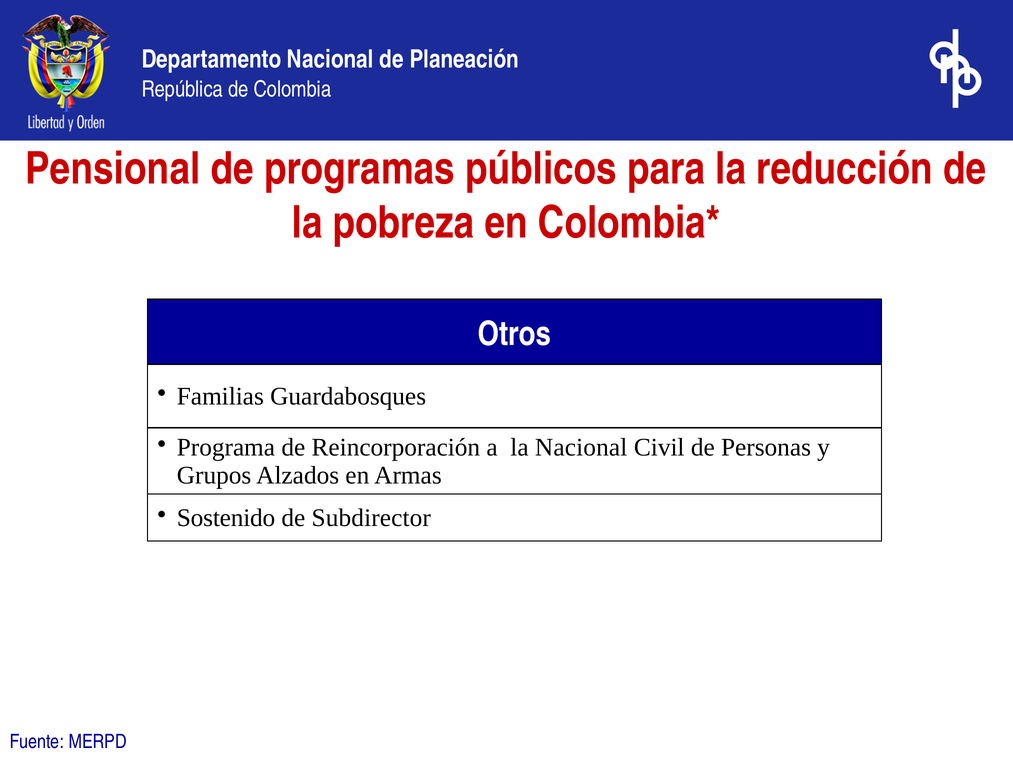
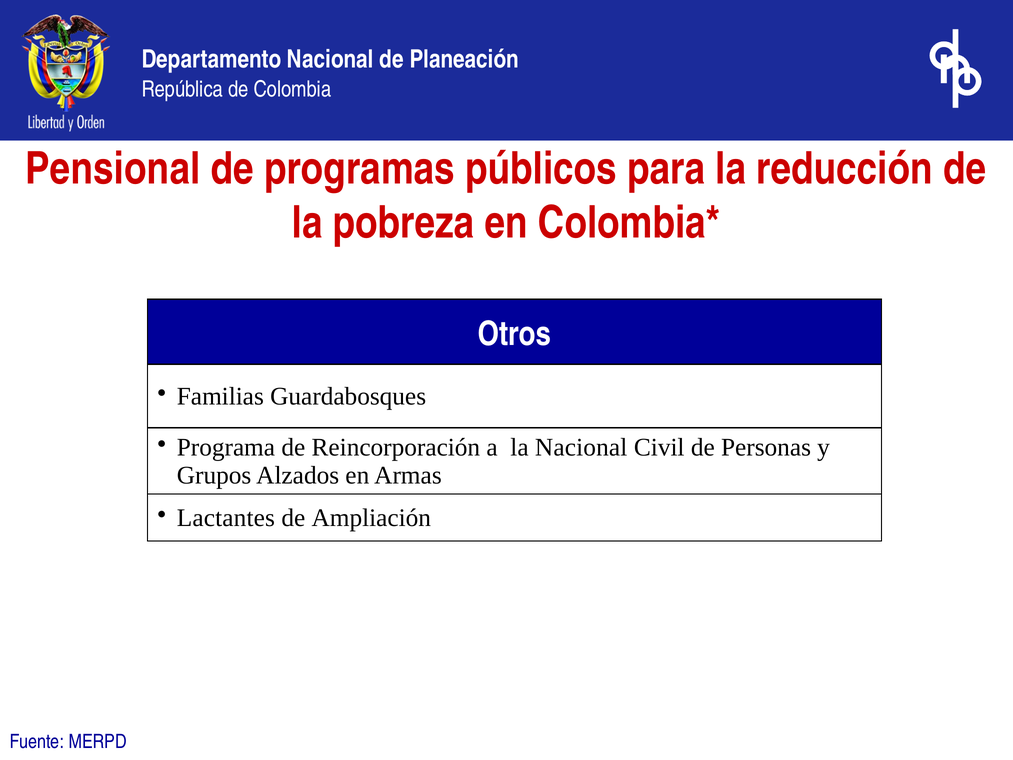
Sostenido: Sostenido -> Lactantes
Subdirector: Subdirector -> Ampliación
